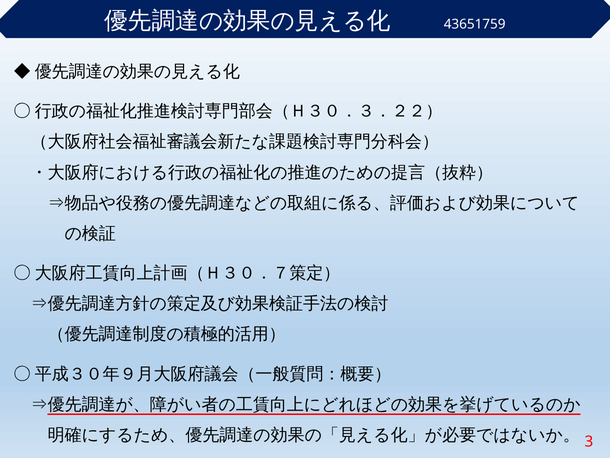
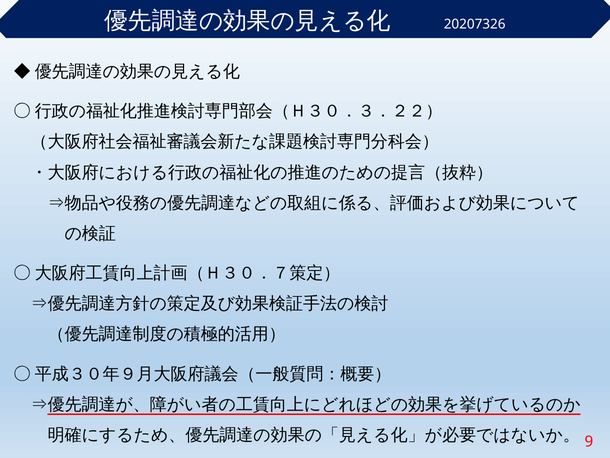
43651759: 43651759 -> 20207326
3: 3 -> 9
